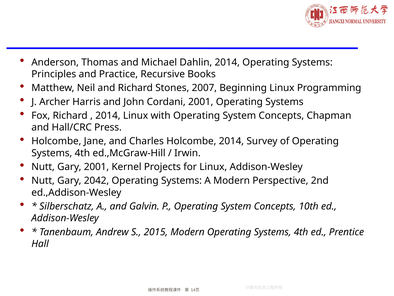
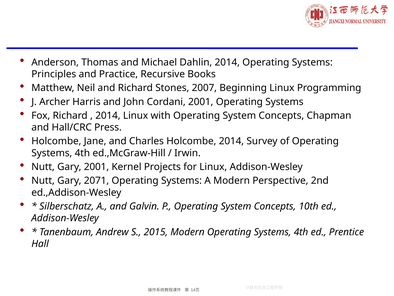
2042: 2042 -> 2071
